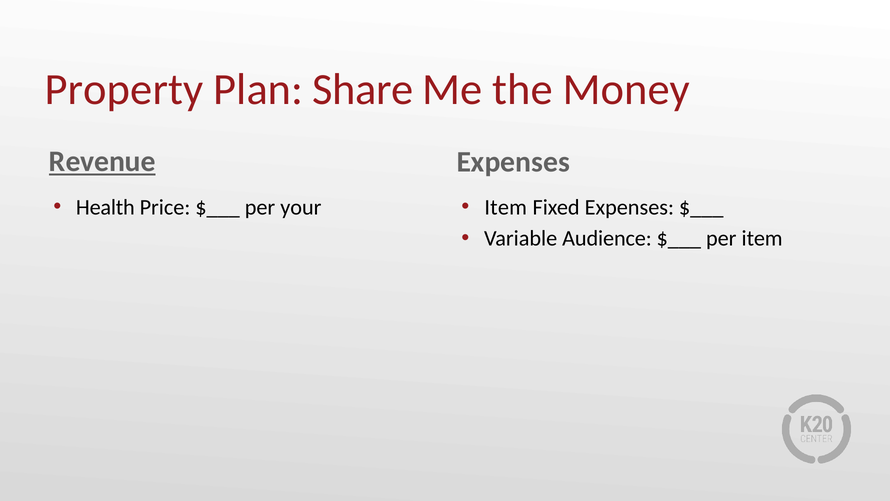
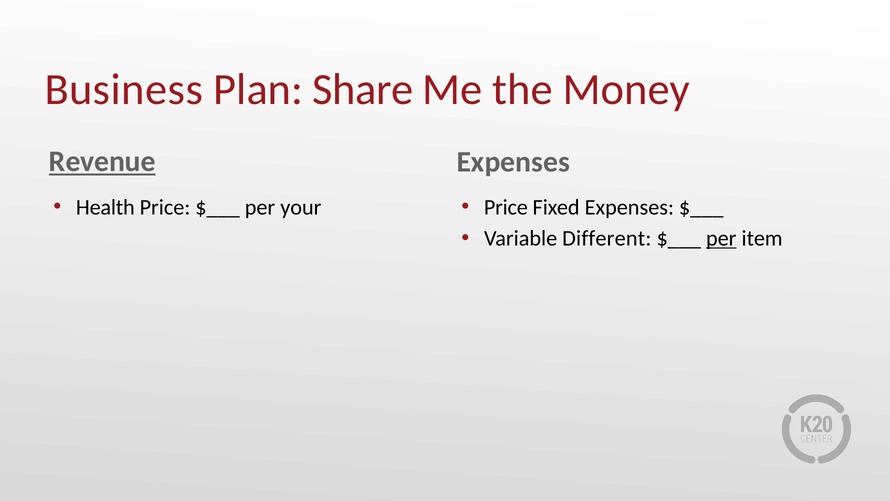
Property: Property -> Business
Item at (506, 207): Item -> Price
Audience: Audience -> Different
per at (721, 238) underline: none -> present
